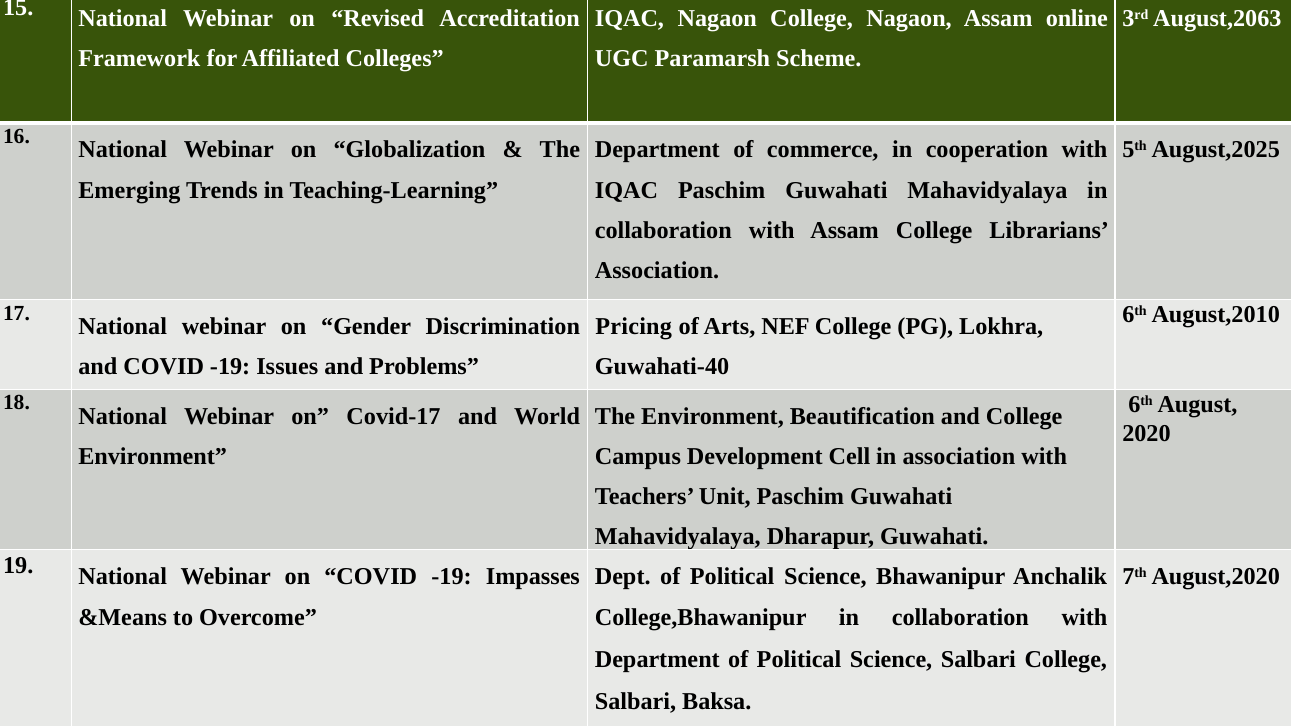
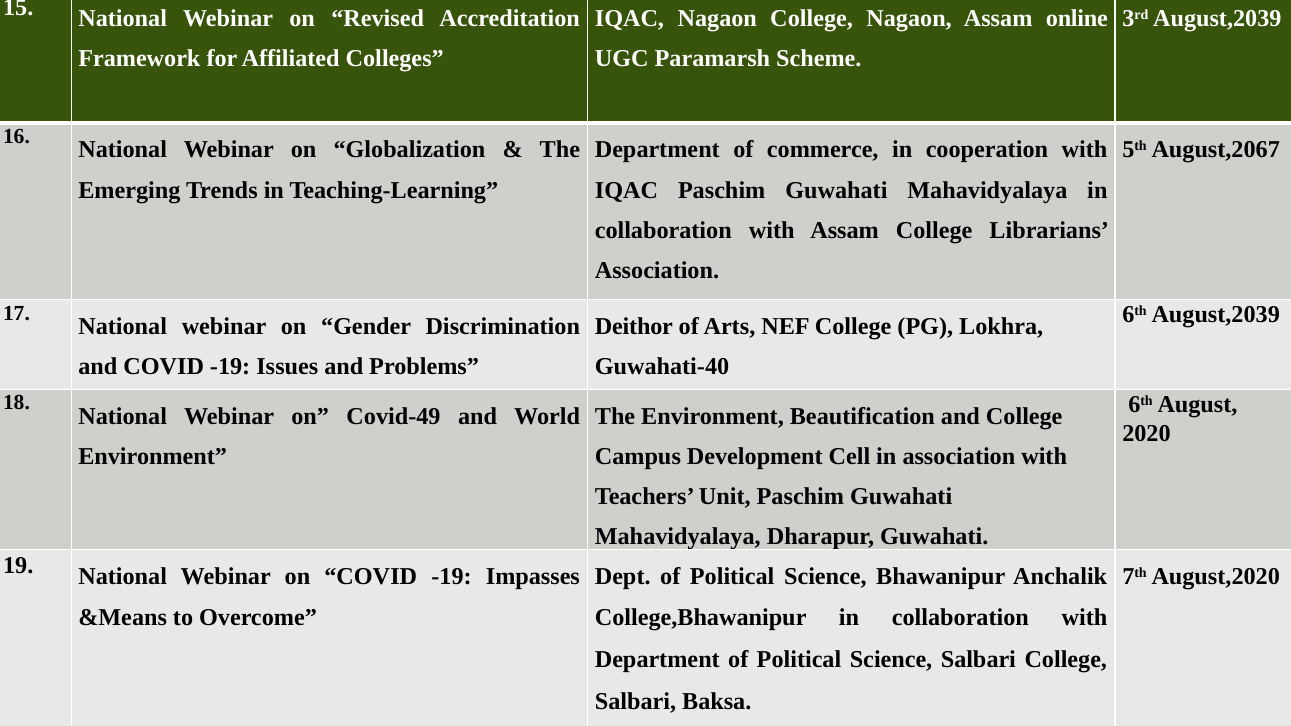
3rd August,2063: August,2063 -> August,2039
August,2025: August,2025 -> August,2067
6th August,2010: August,2010 -> August,2039
Pricing: Pricing -> Deithor
Covid-17: Covid-17 -> Covid-49
